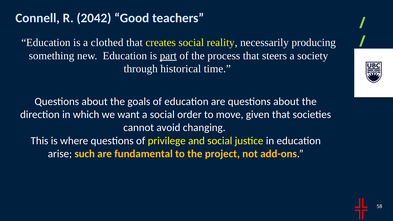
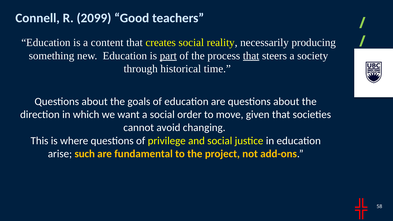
2042: 2042 -> 2099
clothed: clothed -> content
that at (251, 56) underline: none -> present
